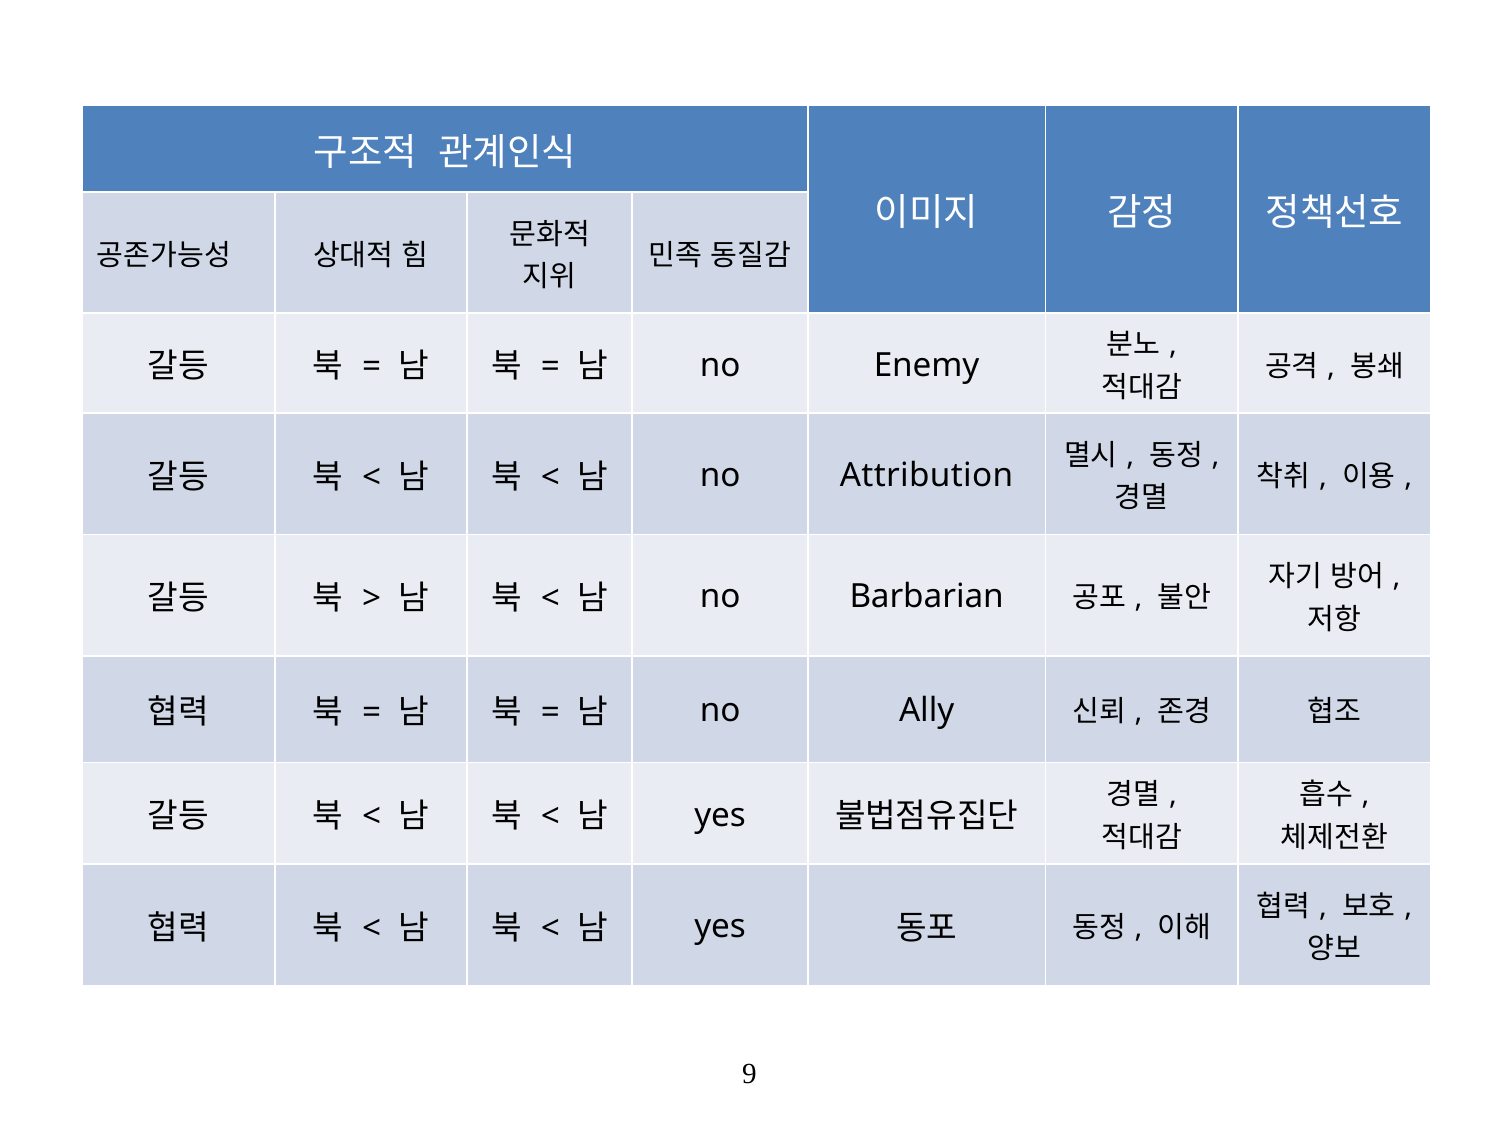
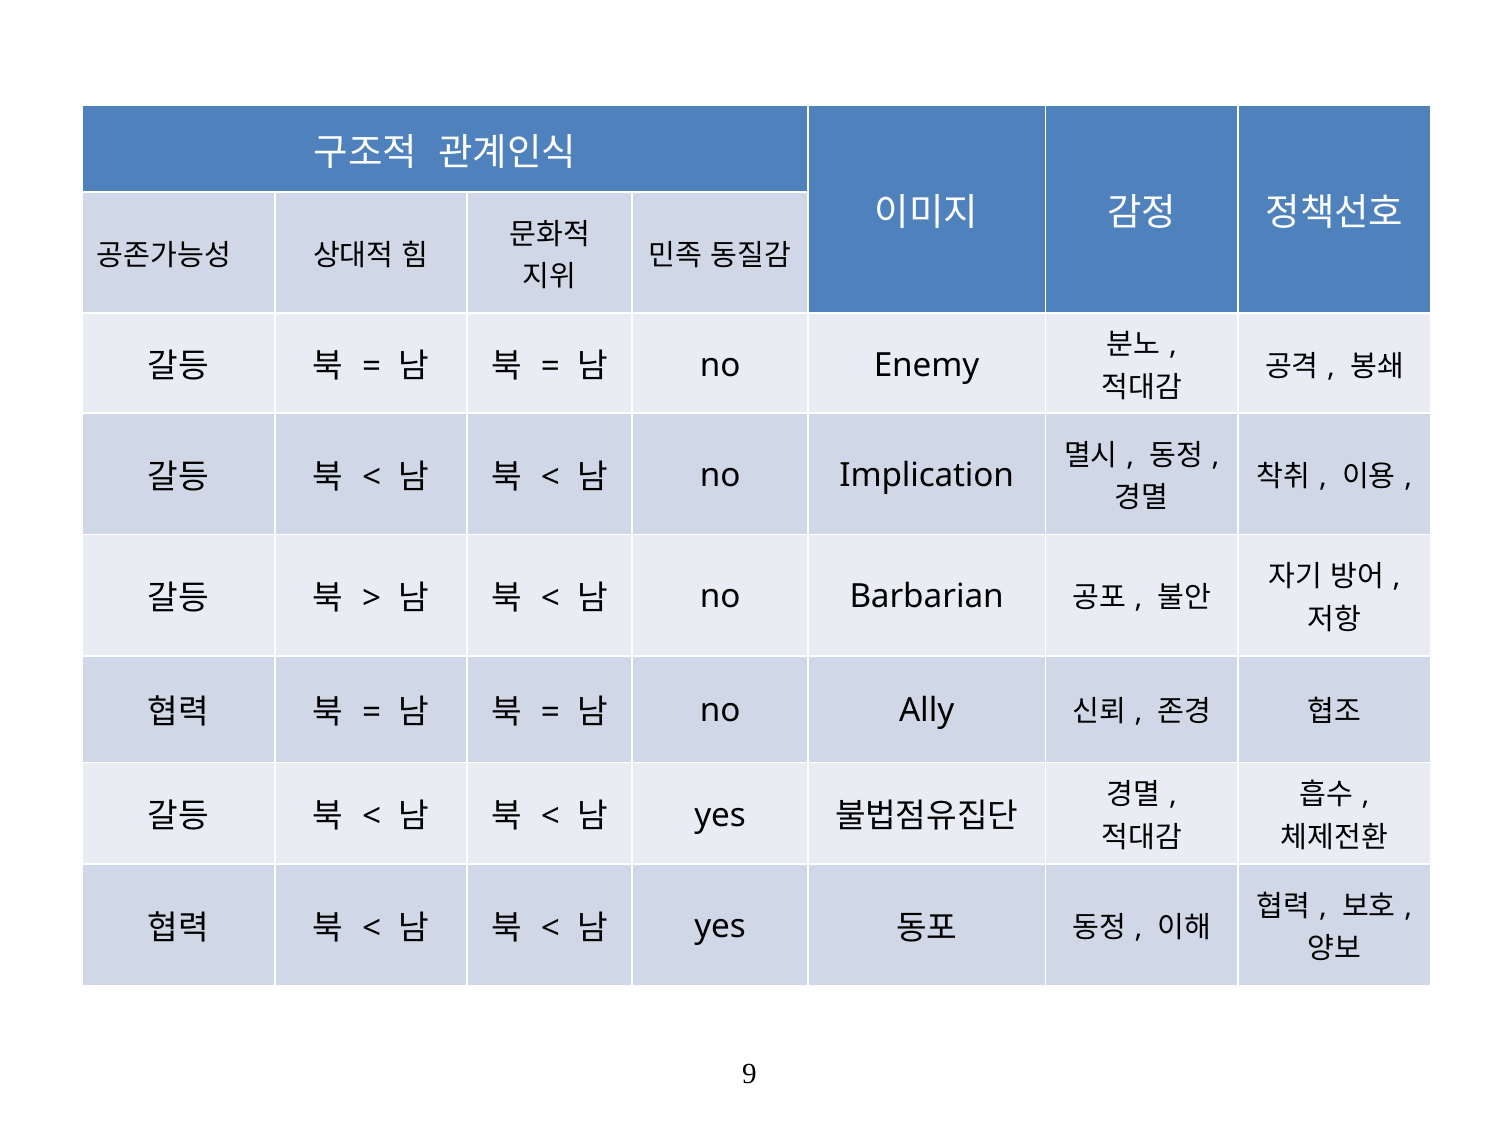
Attribution: Attribution -> Implication
